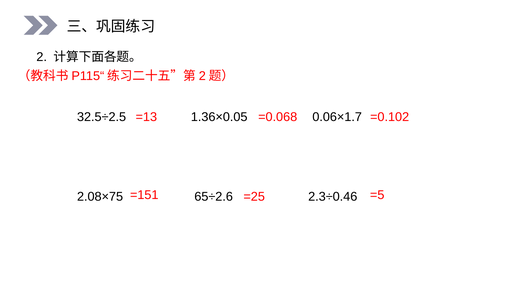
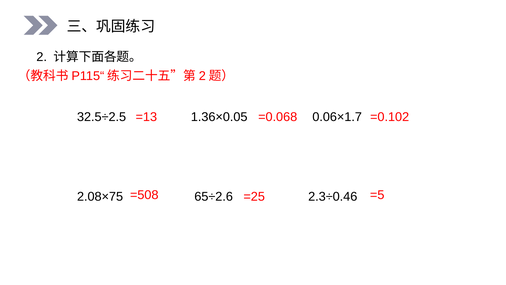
=151: =151 -> =508
